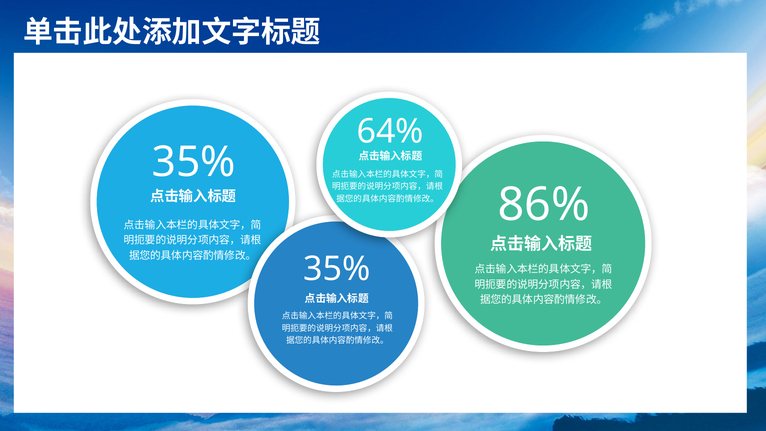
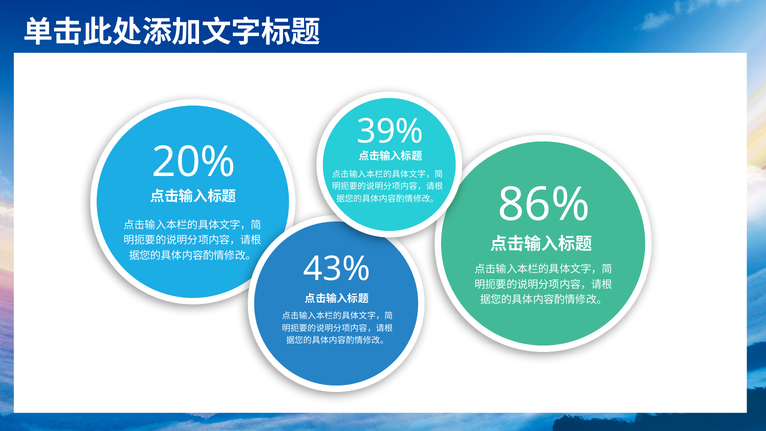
64%: 64% -> 39%
35% at (194, 162): 35% -> 20%
35% at (337, 269): 35% -> 43%
